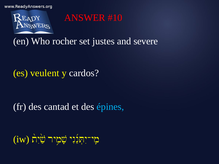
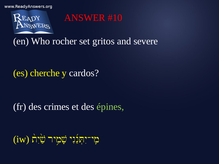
justes: justes -> gritos
veulent: veulent -> cherche
cantad: cantad -> crimes
épines colour: light blue -> light green
